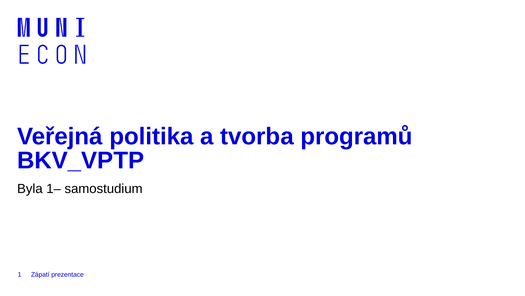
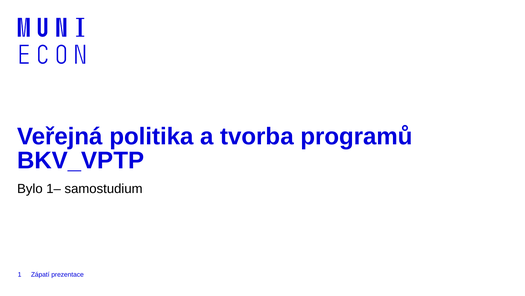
Byla: Byla -> Bylo
